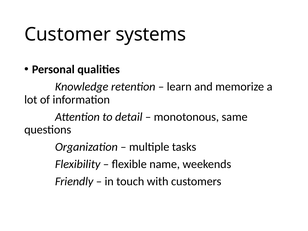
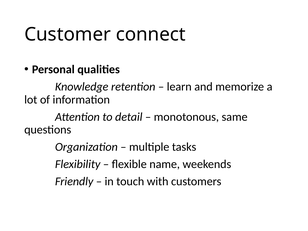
systems: systems -> connect
